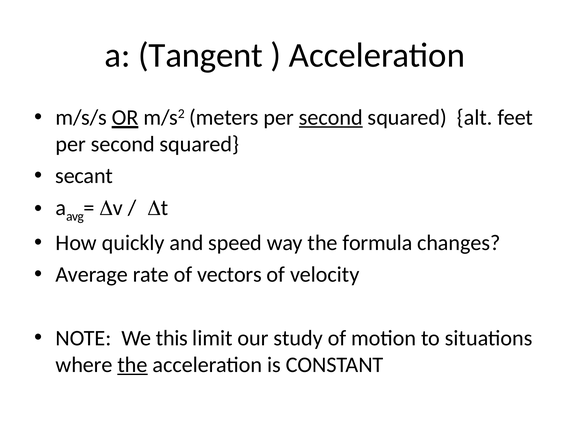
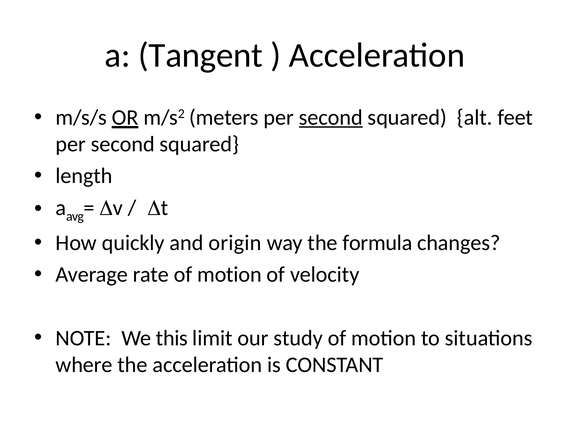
secant: secant -> length
speed: speed -> origin
rate of vectors: vectors -> motion
the at (132, 364) underline: present -> none
